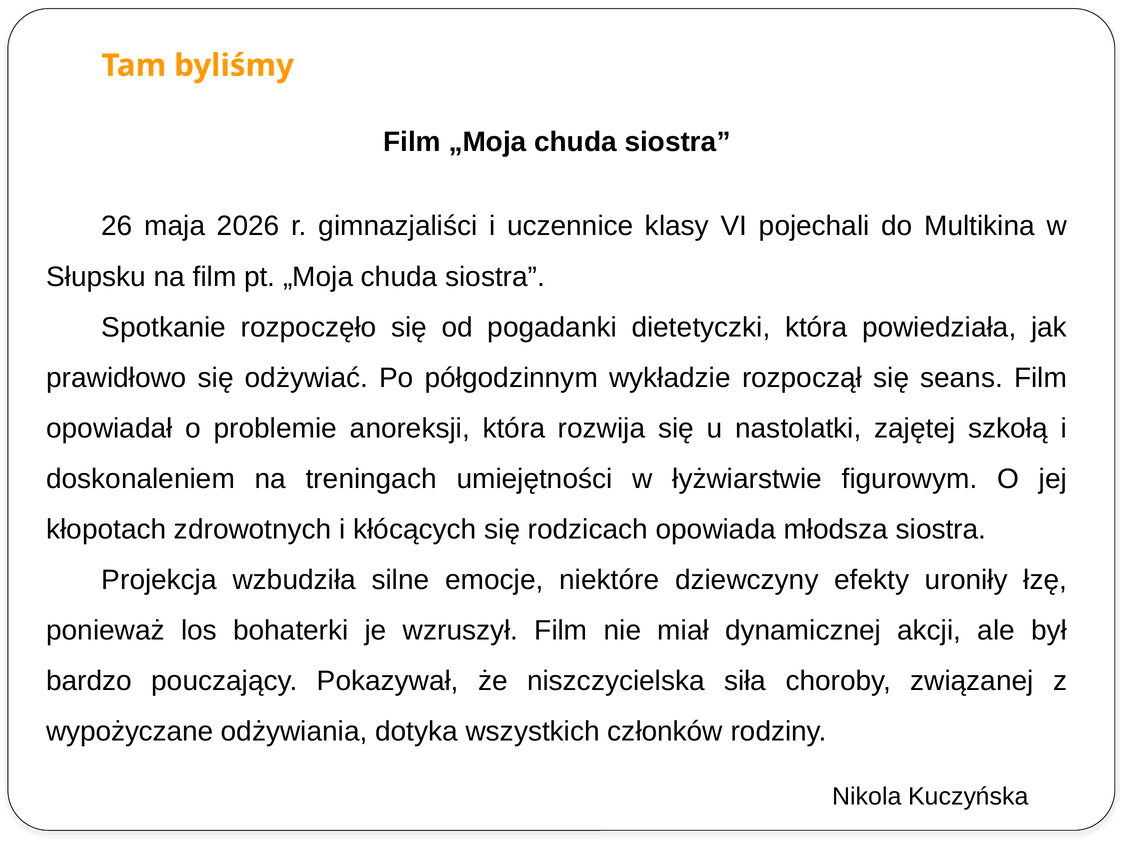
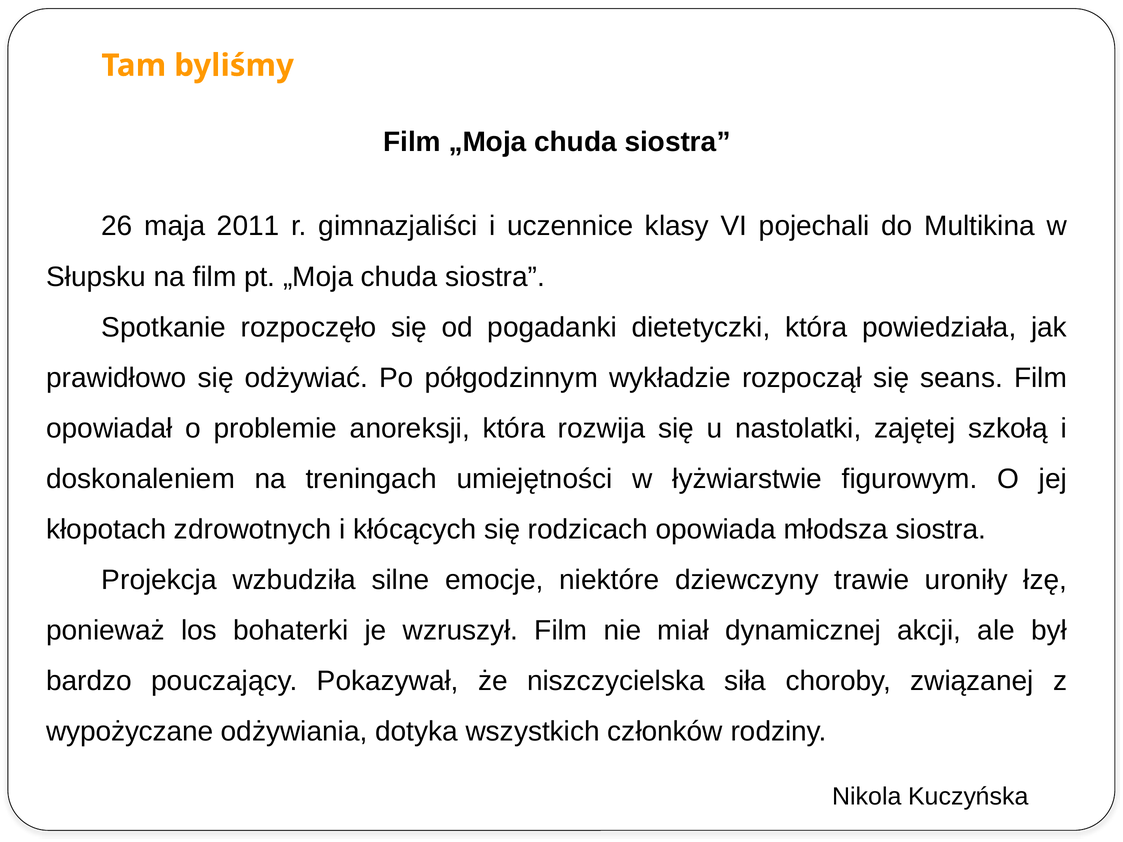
2026: 2026 -> 2011
efekty: efekty -> trawie
